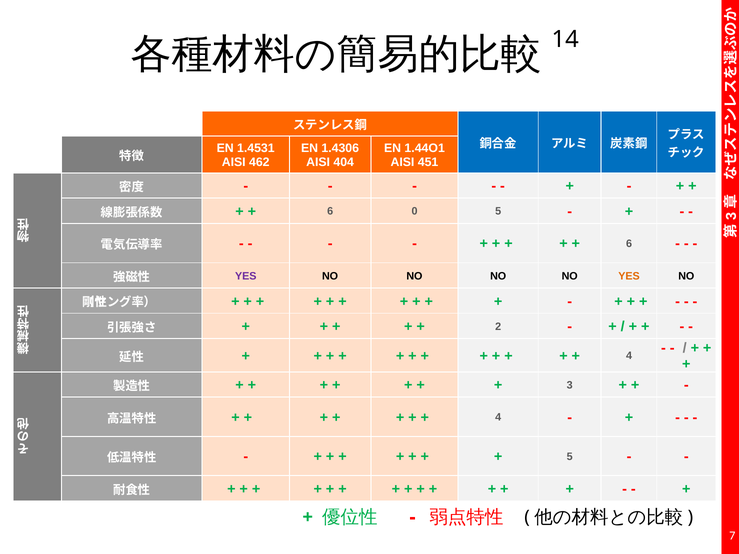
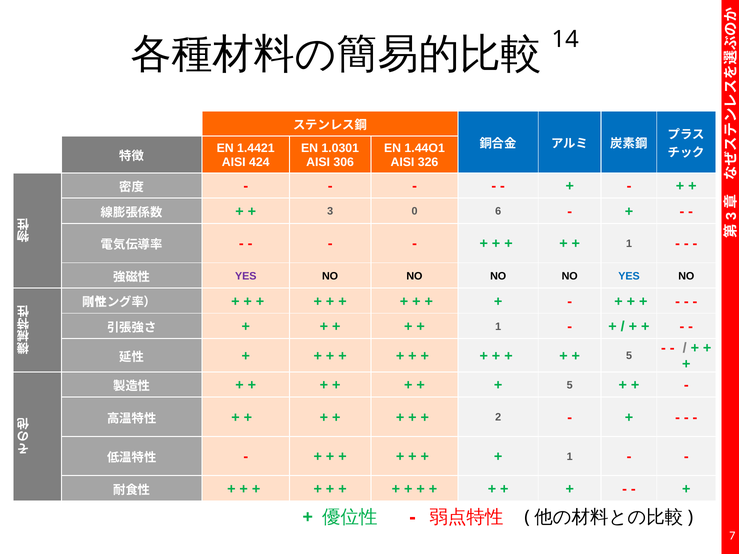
1.4531: 1.4531 -> 1.4421
1.4306: 1.4306 -> 1.0301
462: 462 -> 424
404: 404 -> 306
451: 451 -> 326
6 at (330, 212): 6 -> 3
0 5: 5 -> 6
6 at (629, 244): 6 -> 1
YES at (629, 276) colour: orange -> blue
2 at (498, 327): 2 -> 1
4 at (629, 356): 4 -> 5
3 at (570, 385): 3 -> 5
4 at (498, 418): 4 -> 2
5 at (570, 457): 5 -> 1
